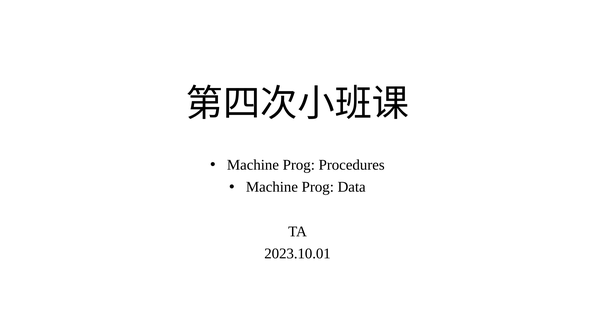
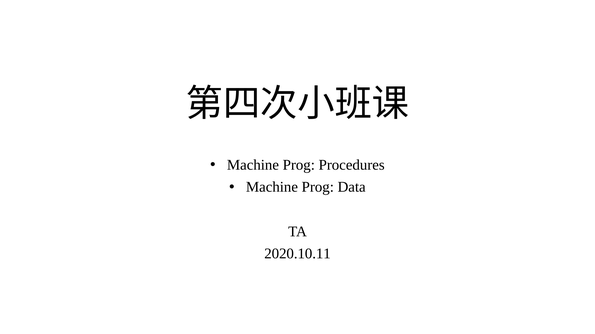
2023.10.01: 2023.10.01 -> 2020.10.11
